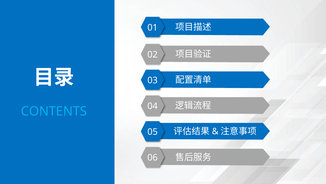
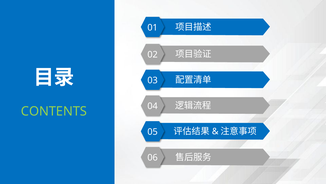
CONTENTS colour: light blue -> light green
